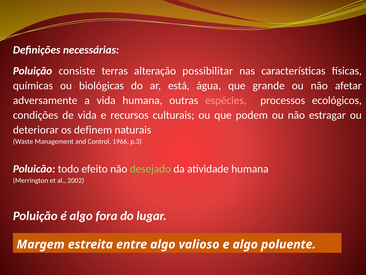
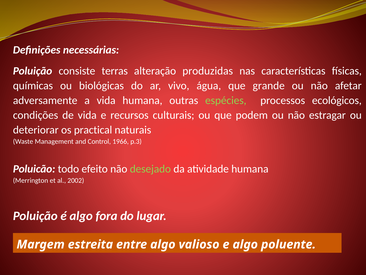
possibilitar: possibilitar -> produzidas
está: está -> vivo
espécies colour: pink -> light green
definem: definem -> practical
